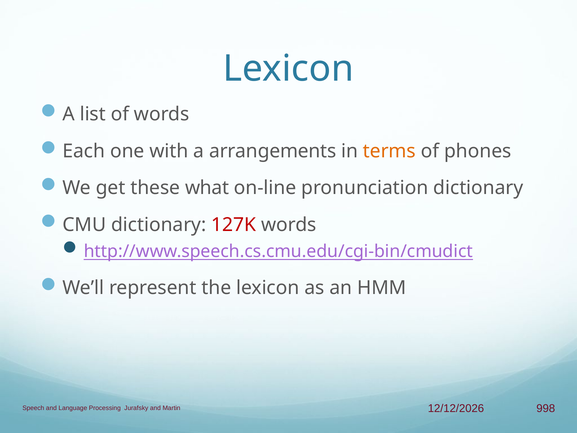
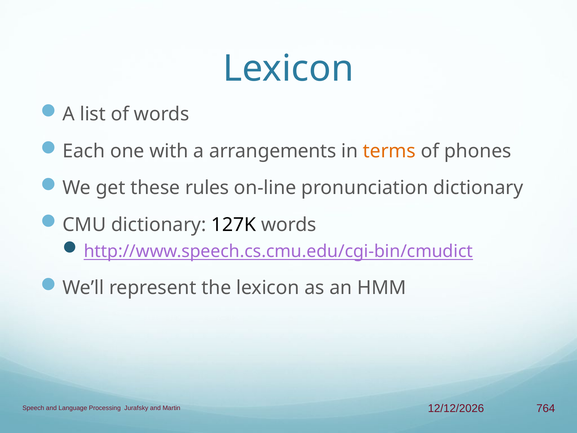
what: what -> rules
127K colour: red -> black
998: 998 -> 764
